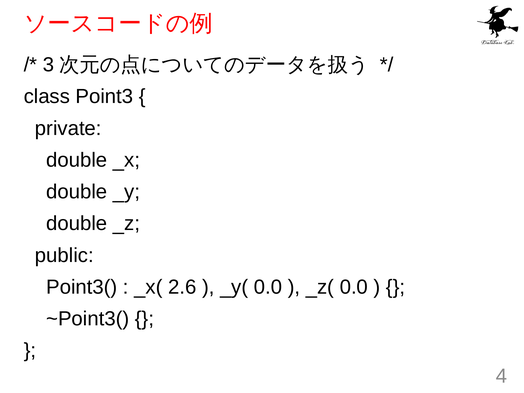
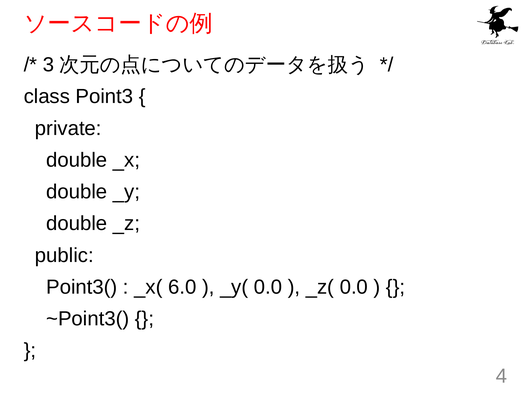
2.6: 2.6 -> 6.0
